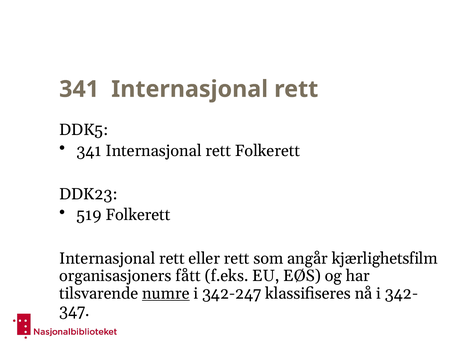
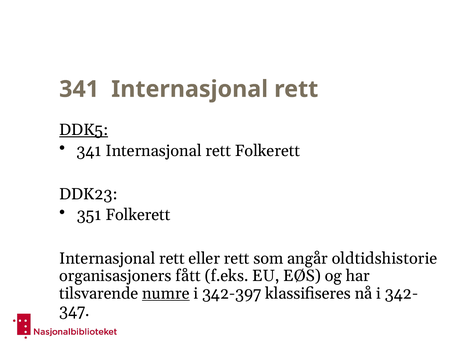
DDK5 underline: none -> present
519: 519 -> 351
kjærlighetsfilm: kjærlighetsfilm -> oldtidshistorie
342-247: 342-247 -> 342-397
